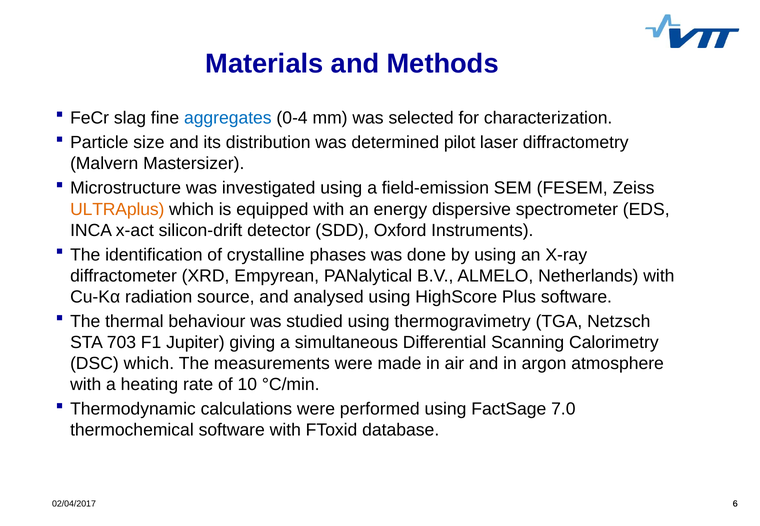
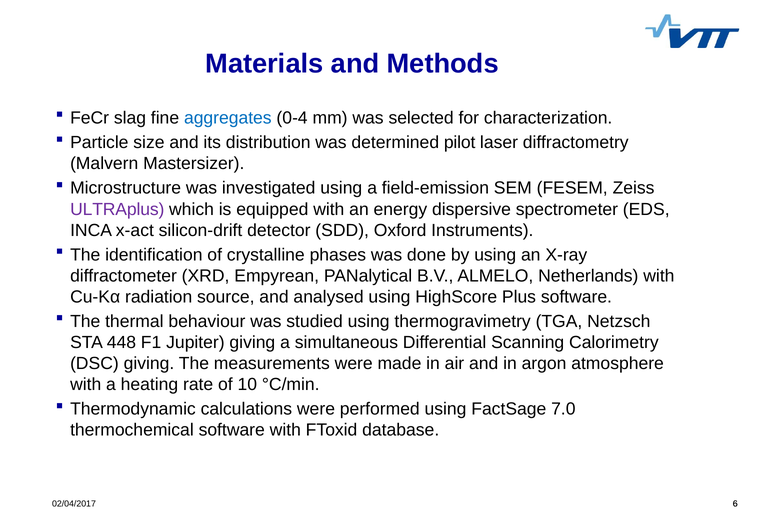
ULTRAplus colour: orange -> purple
703: 703 -> 448
DSC which: which -> giving
